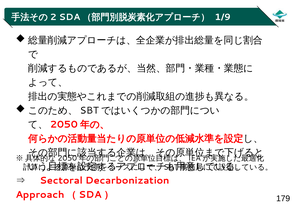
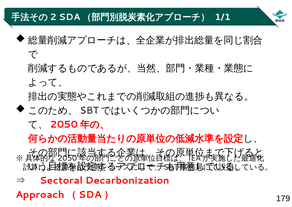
1/9: 1/9 -> 1/1
